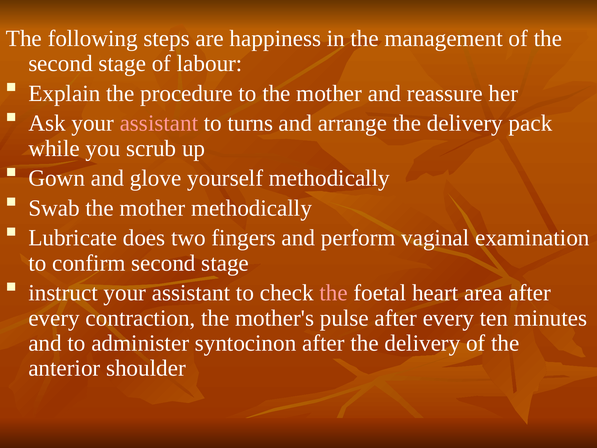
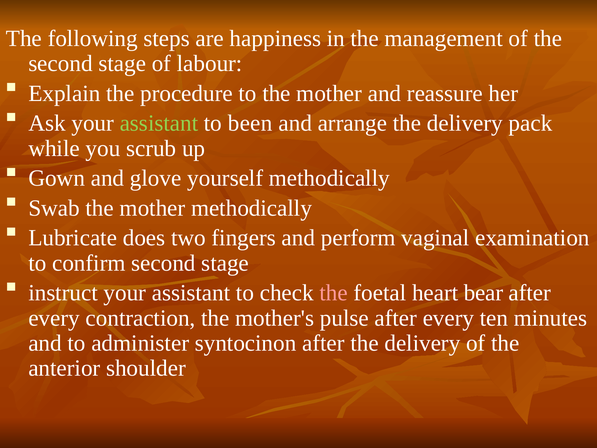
assistant at (159, 123) colour: pink -> light green
turns: turns -> been
area: area -> bear
